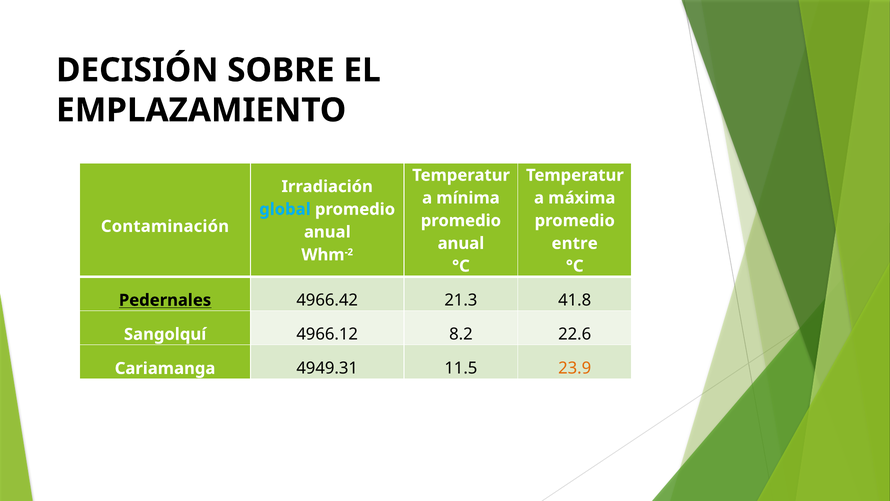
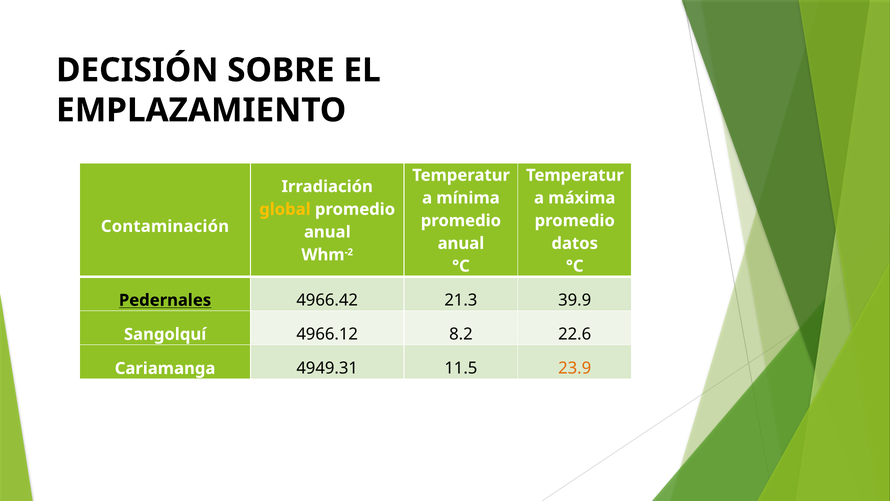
global colour: light blue -> yellow
entre: entre -> datos
41.8: 41.8 -> 39.9
